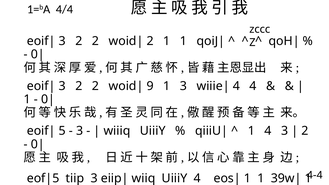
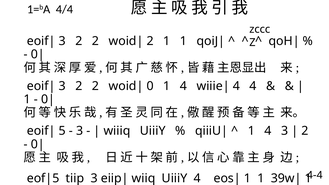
9: 9 -> 0
3 at (183, 86): 3 -> 4
